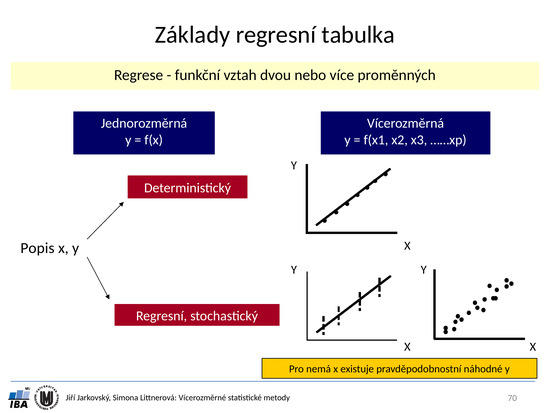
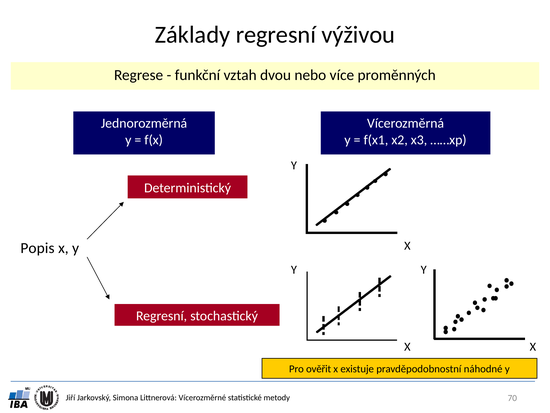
tabulka: tabulka -> výživou
nemá: nemá -> ověřit
